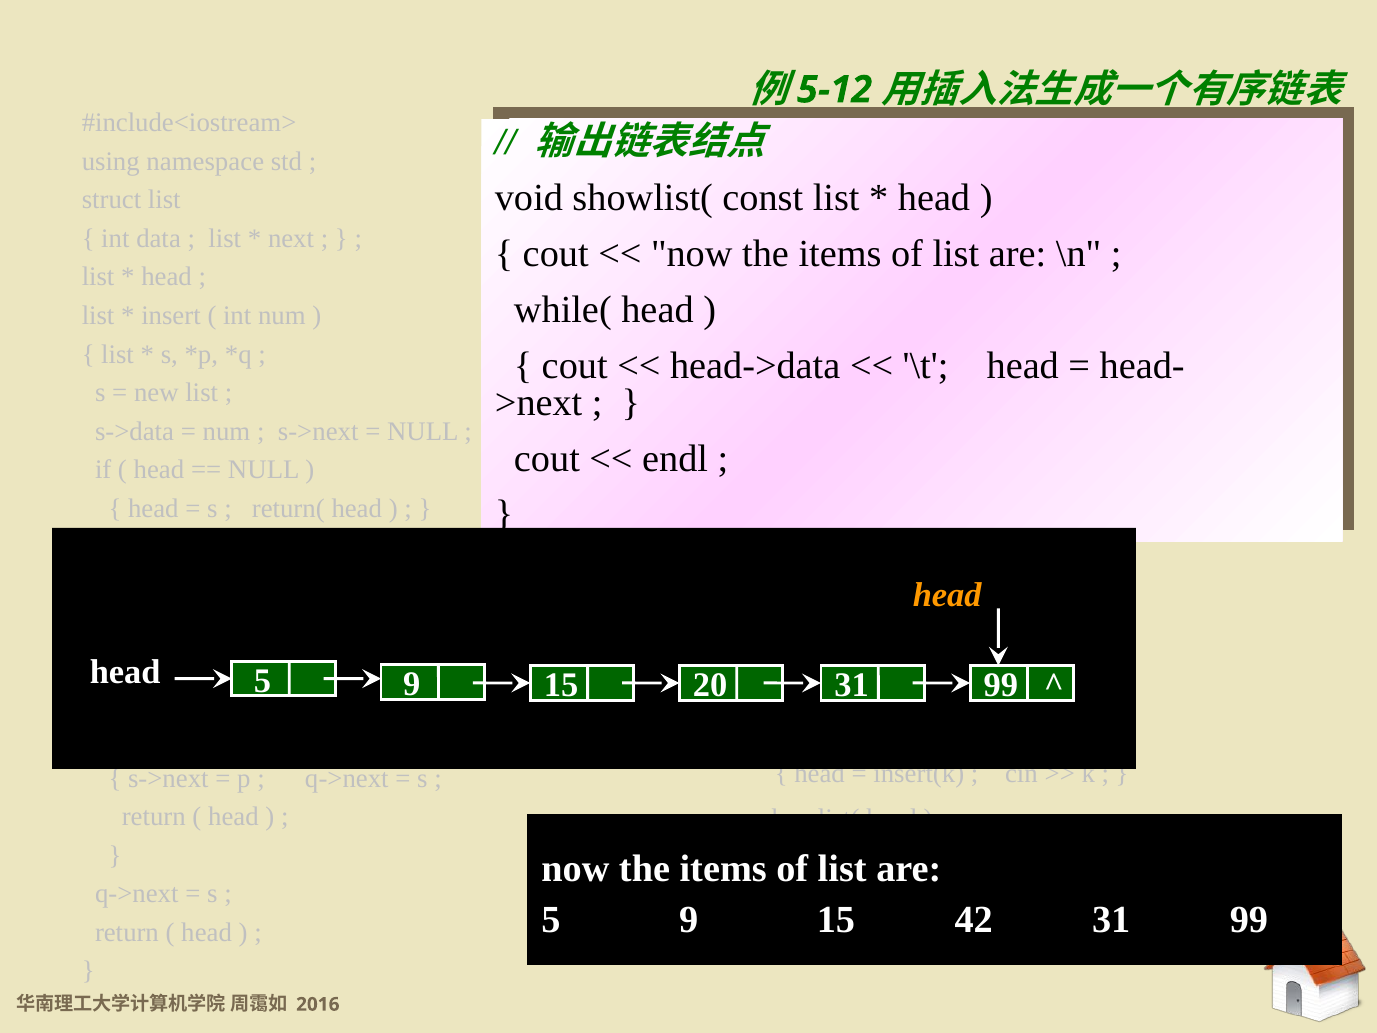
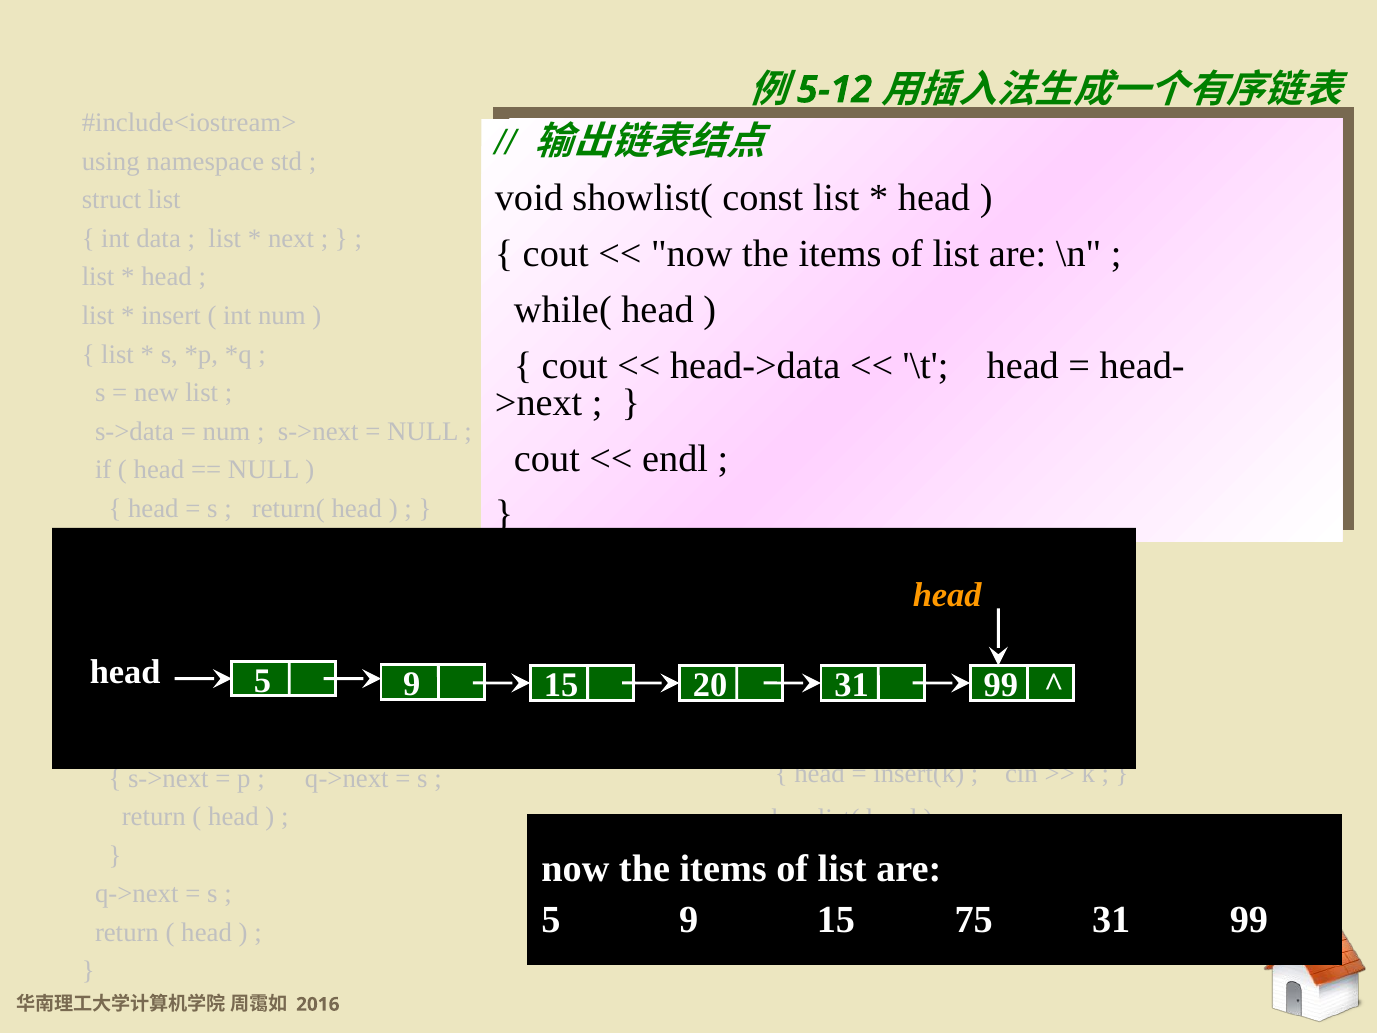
42: 42 -> 75
